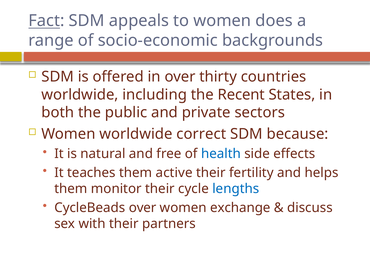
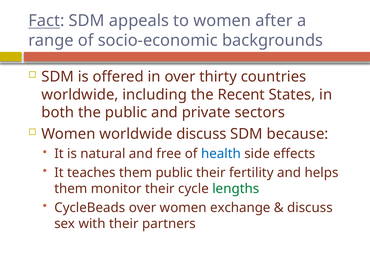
does: does -> after
worldwide correct: correct -> discuss
them active: active -> public
lengths colour: blue -> green
